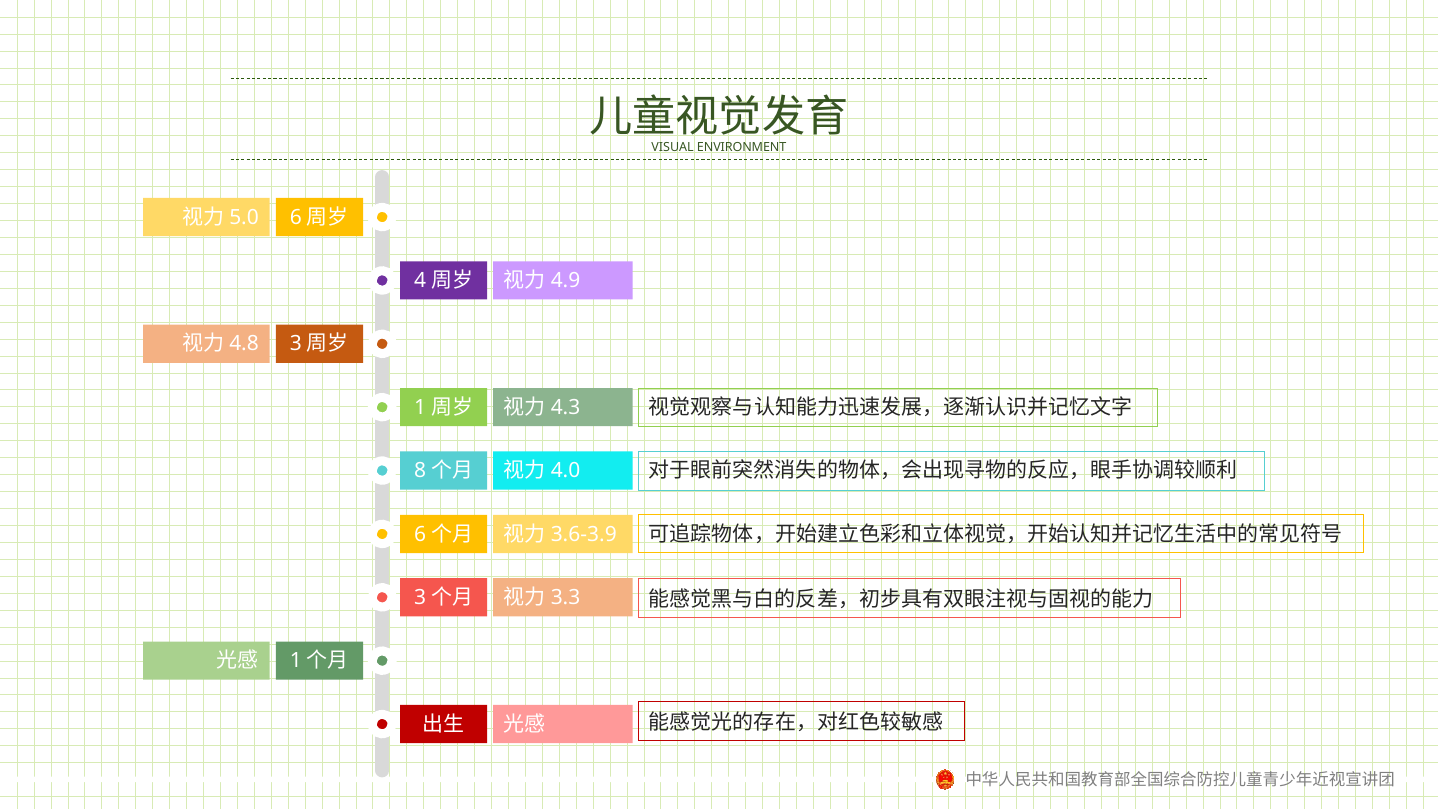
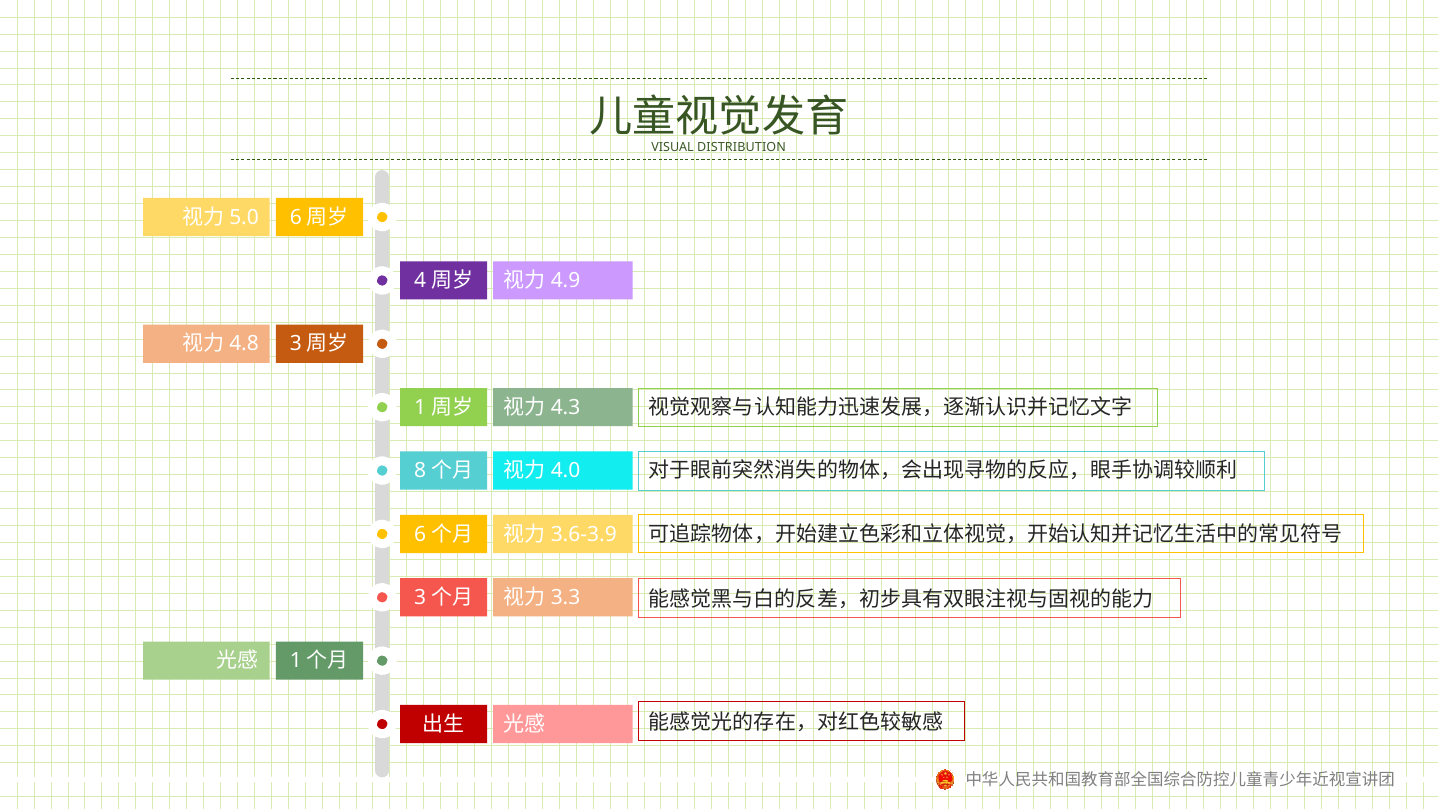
ENVIRONMENT: ENVIRONMENT -> DISTRIBUTION
